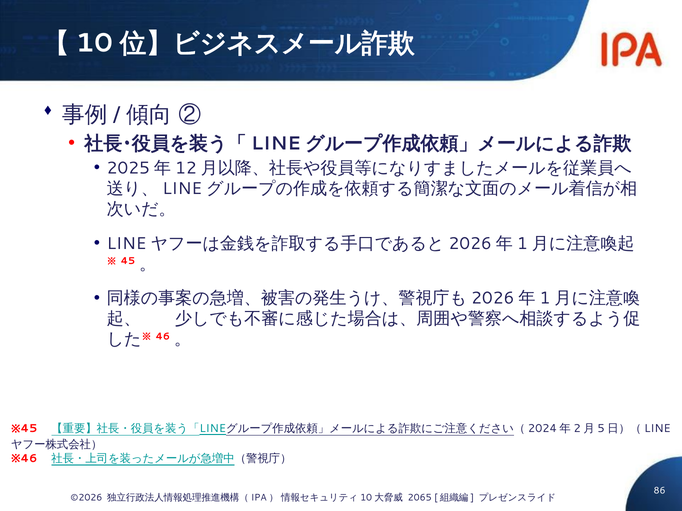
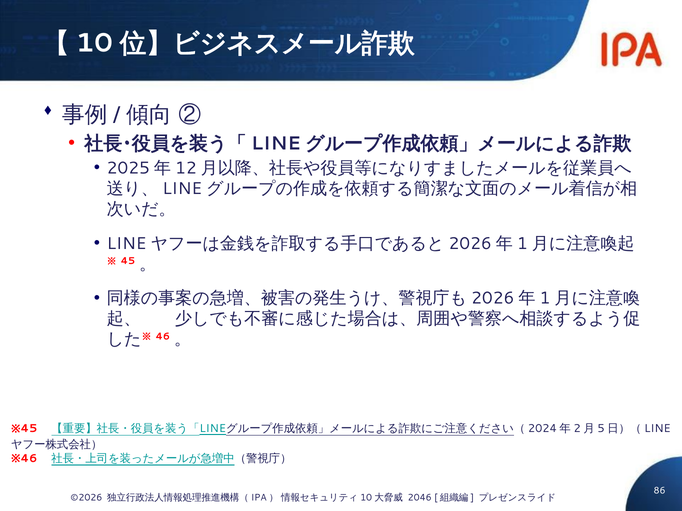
2065: 2065 -> 2046
